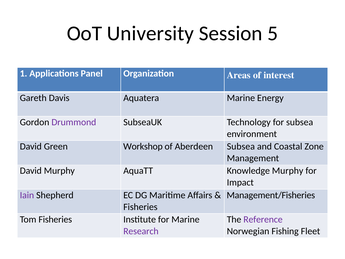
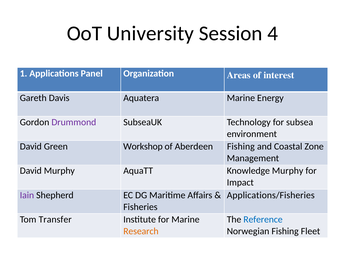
5: 5 -> 4
Aberdeen Subsea: Subsea -> Fishing
Management/Fisheries: Management/Fisheries -> Applications/Fisheries
Tom Fisheries: Fisheries -> Transfer
Reference colour: purple -> blue
Research colour: purple -> orange
